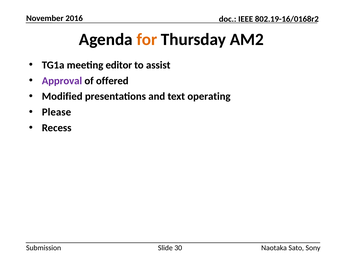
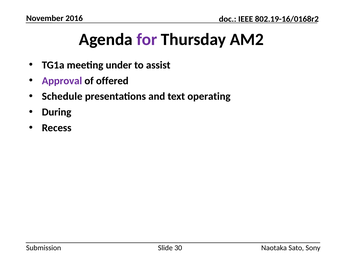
for colour: orange -> purple
editor: editor -> under
Modified: Modified -> Schedule
Please: Please -> During
